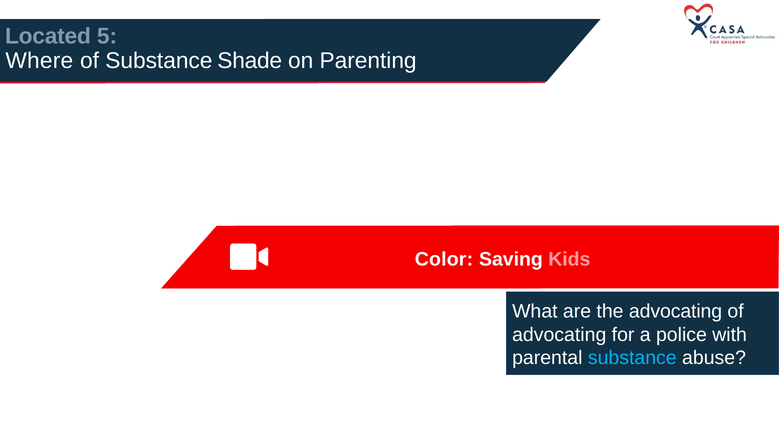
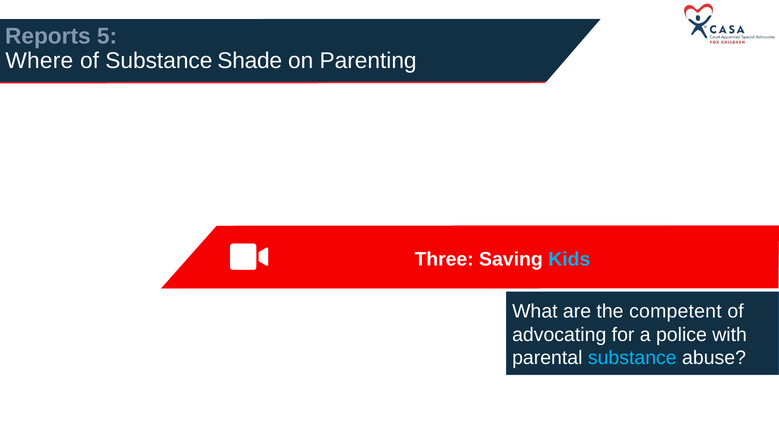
Located: Located -> Reports
Color: Color -> Three
Kids colour: pink -> light blue
the advocating: advocating -> competent
